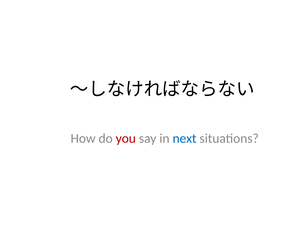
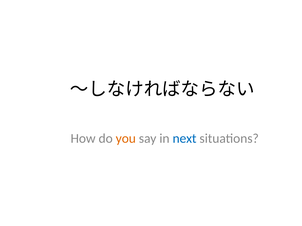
you colour: red -> orange
